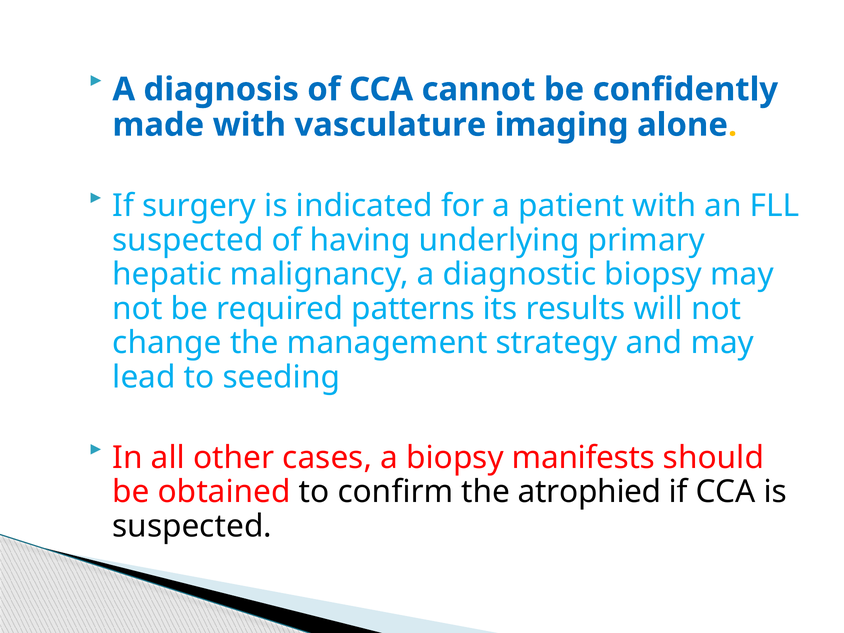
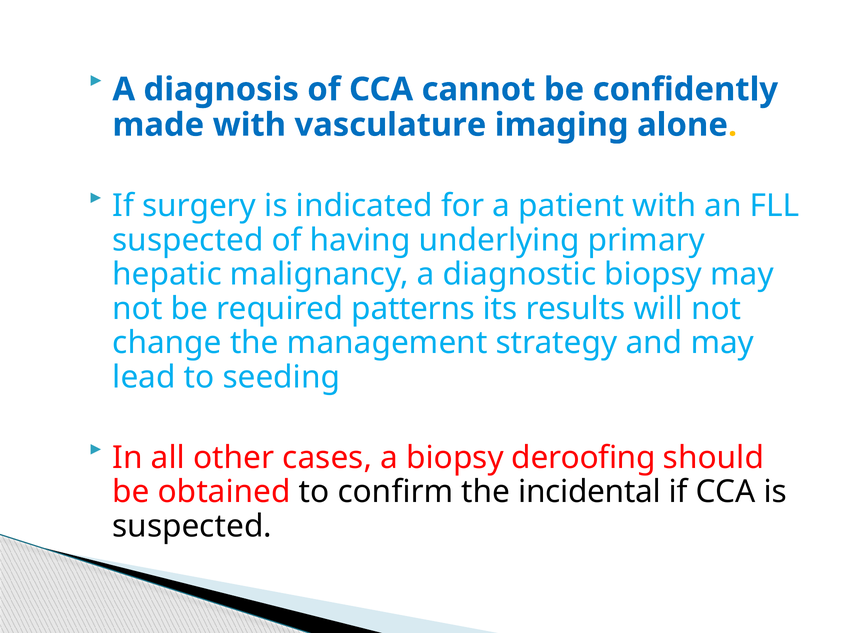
manifests: manifests -> deroofing
atrophied: atrophied -> incidental
